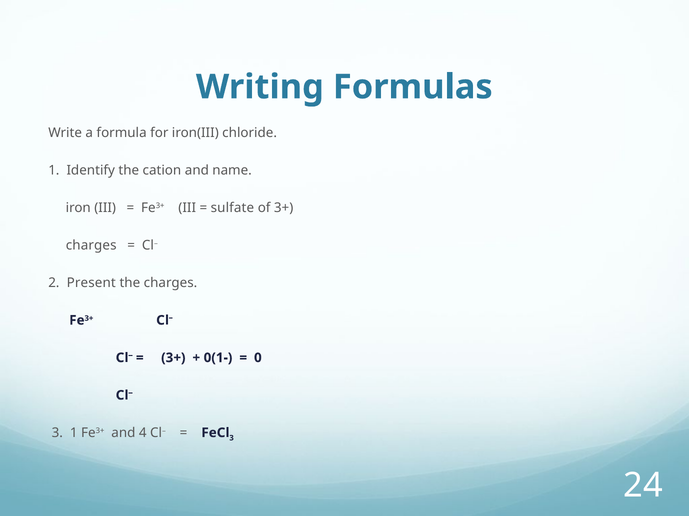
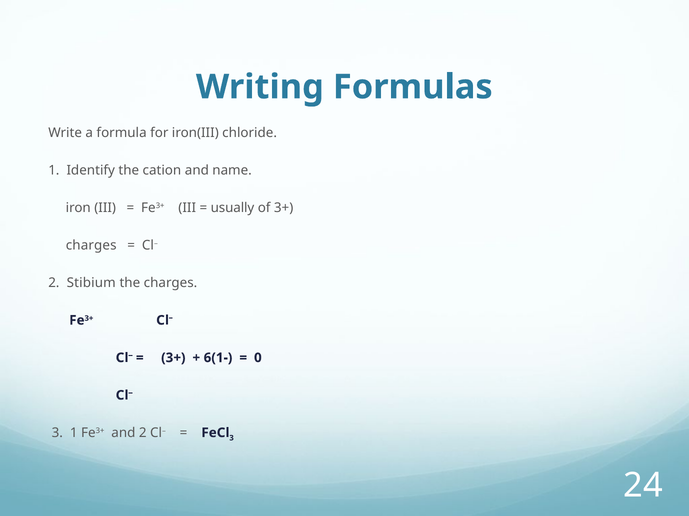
sulfate: sulfate -> usually
Present: Present -> Stibium
0(1-: 0(1- -> 6(1-
and 4: 4 -> 2
